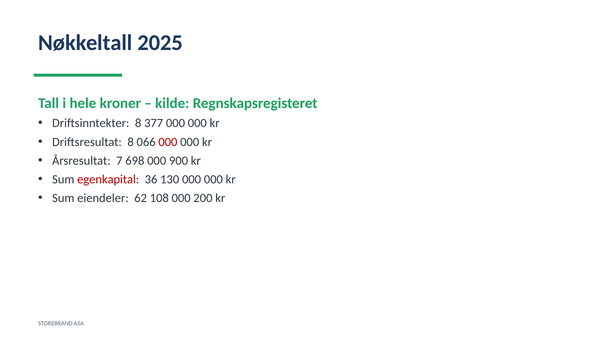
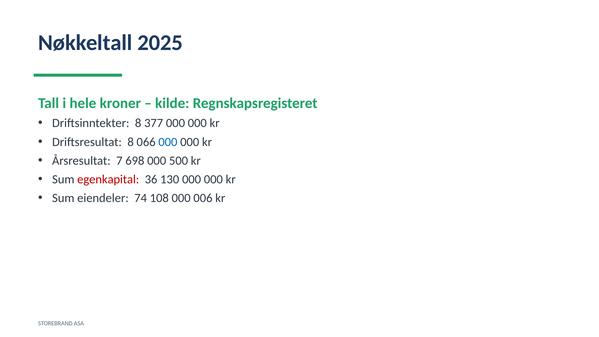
000 at (168, 142) colour: red -> blue
900: 900 -> 500
62: 62 -> 74
200: 200 -> 006
